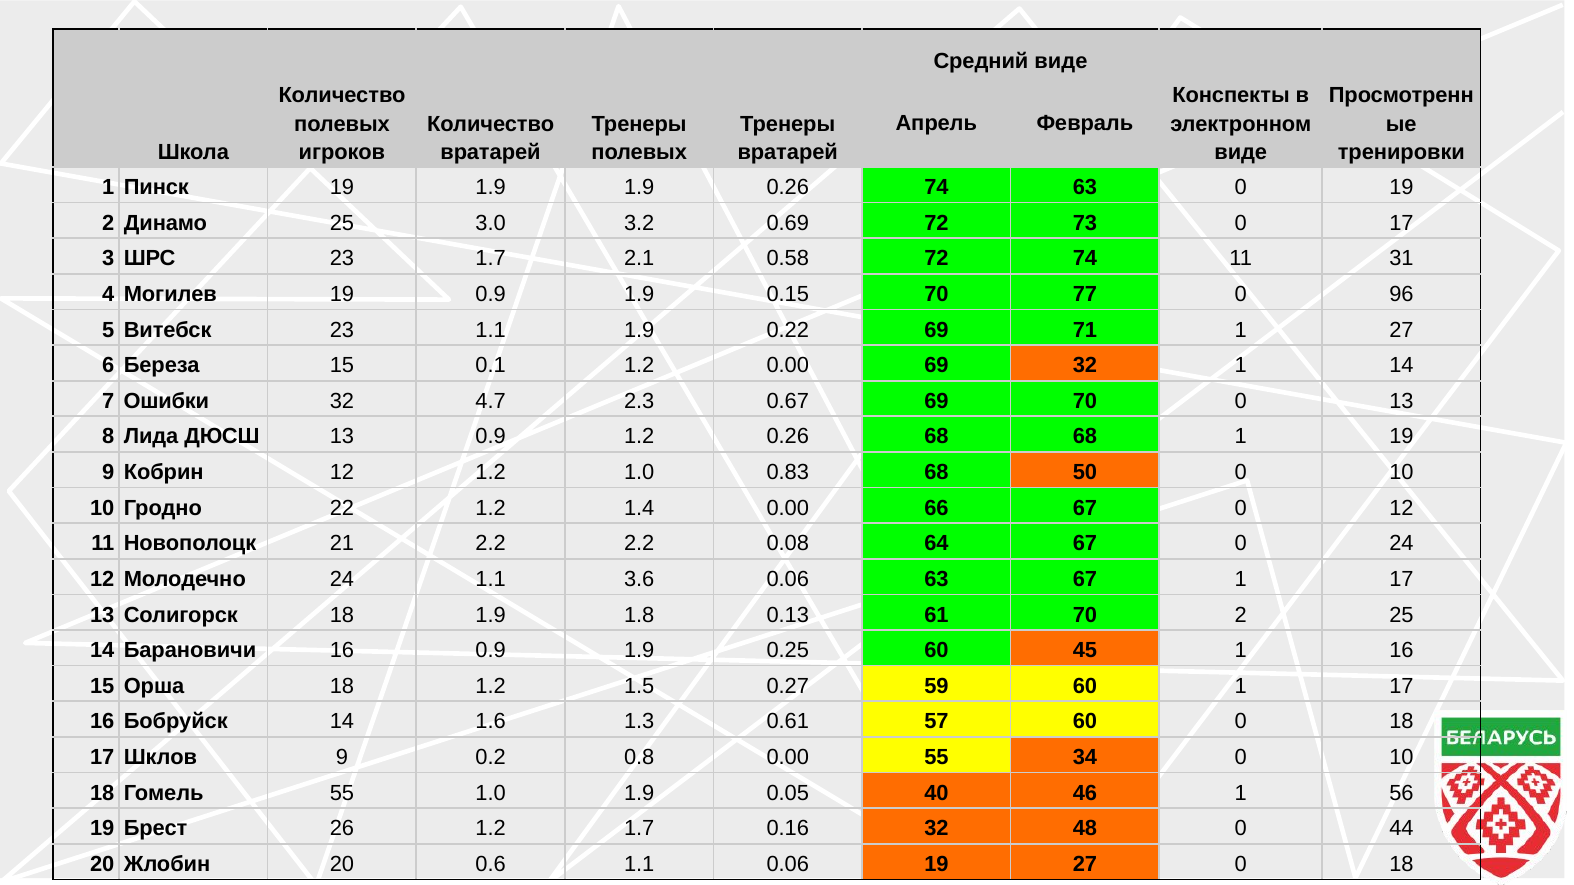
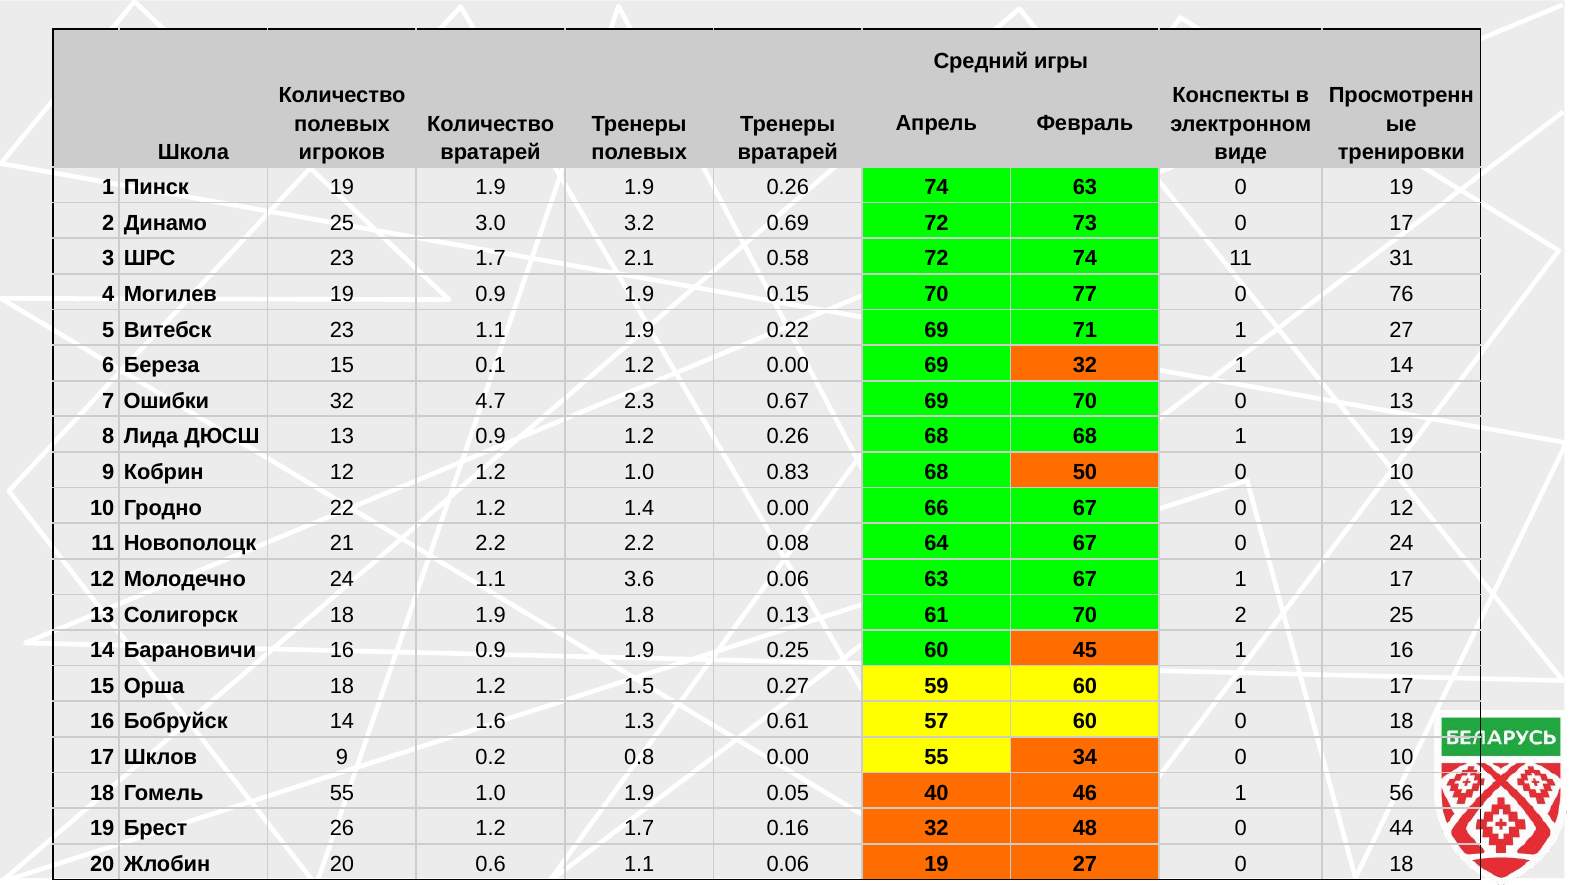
Средний виде: виде -> игры
96: 96 -> 76
